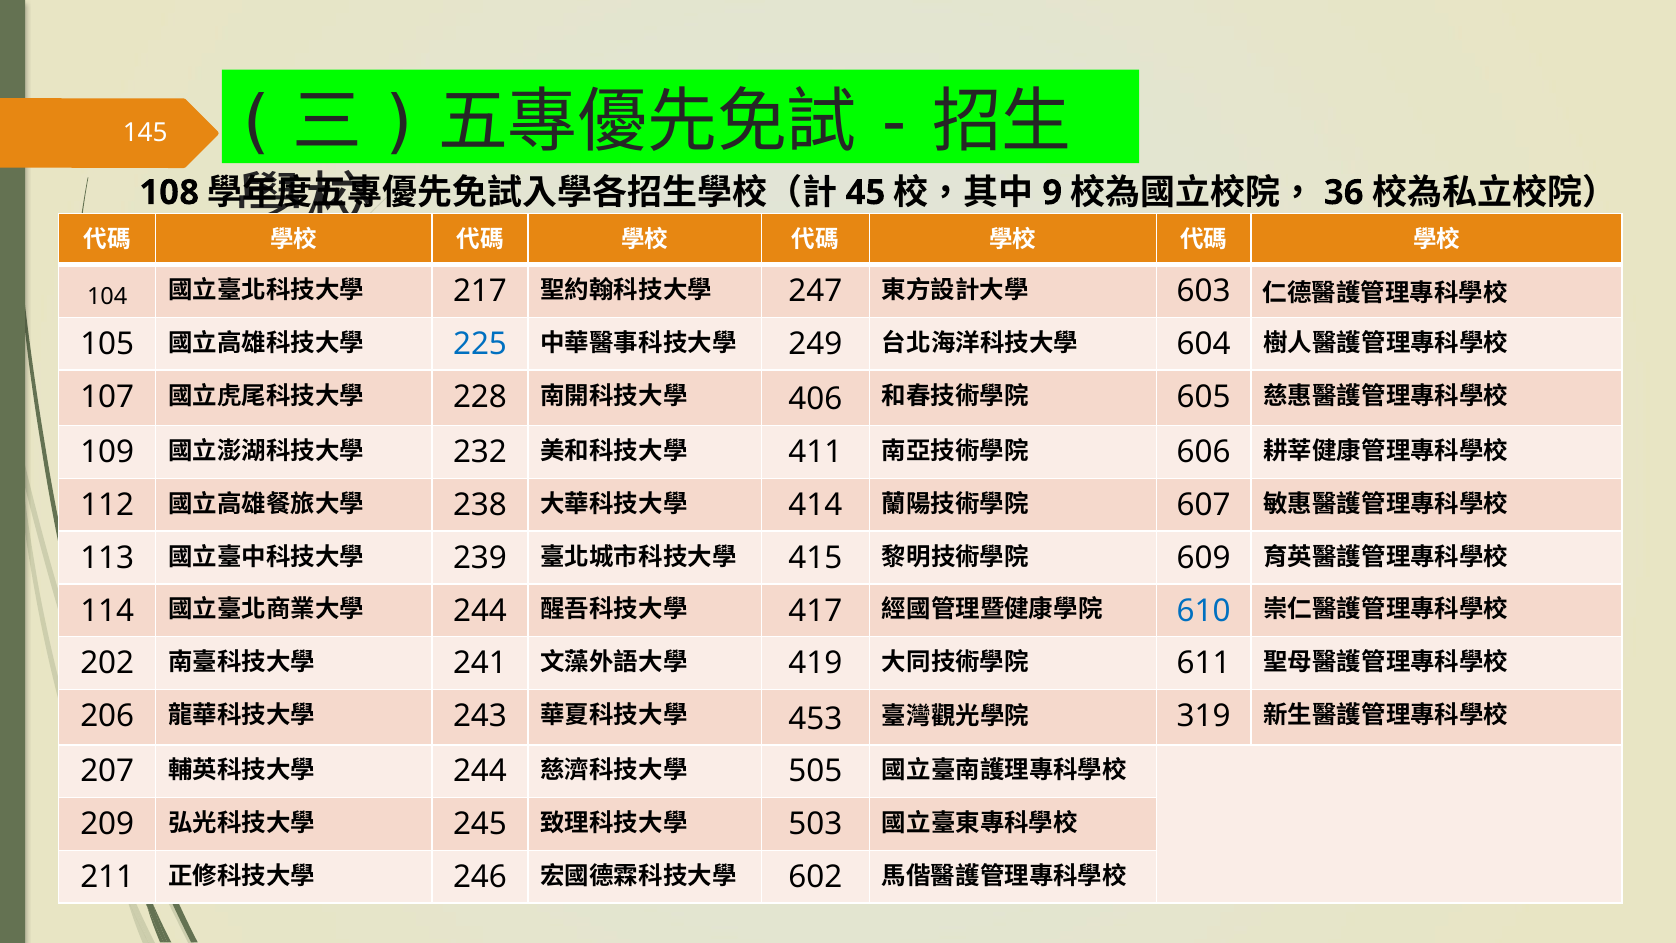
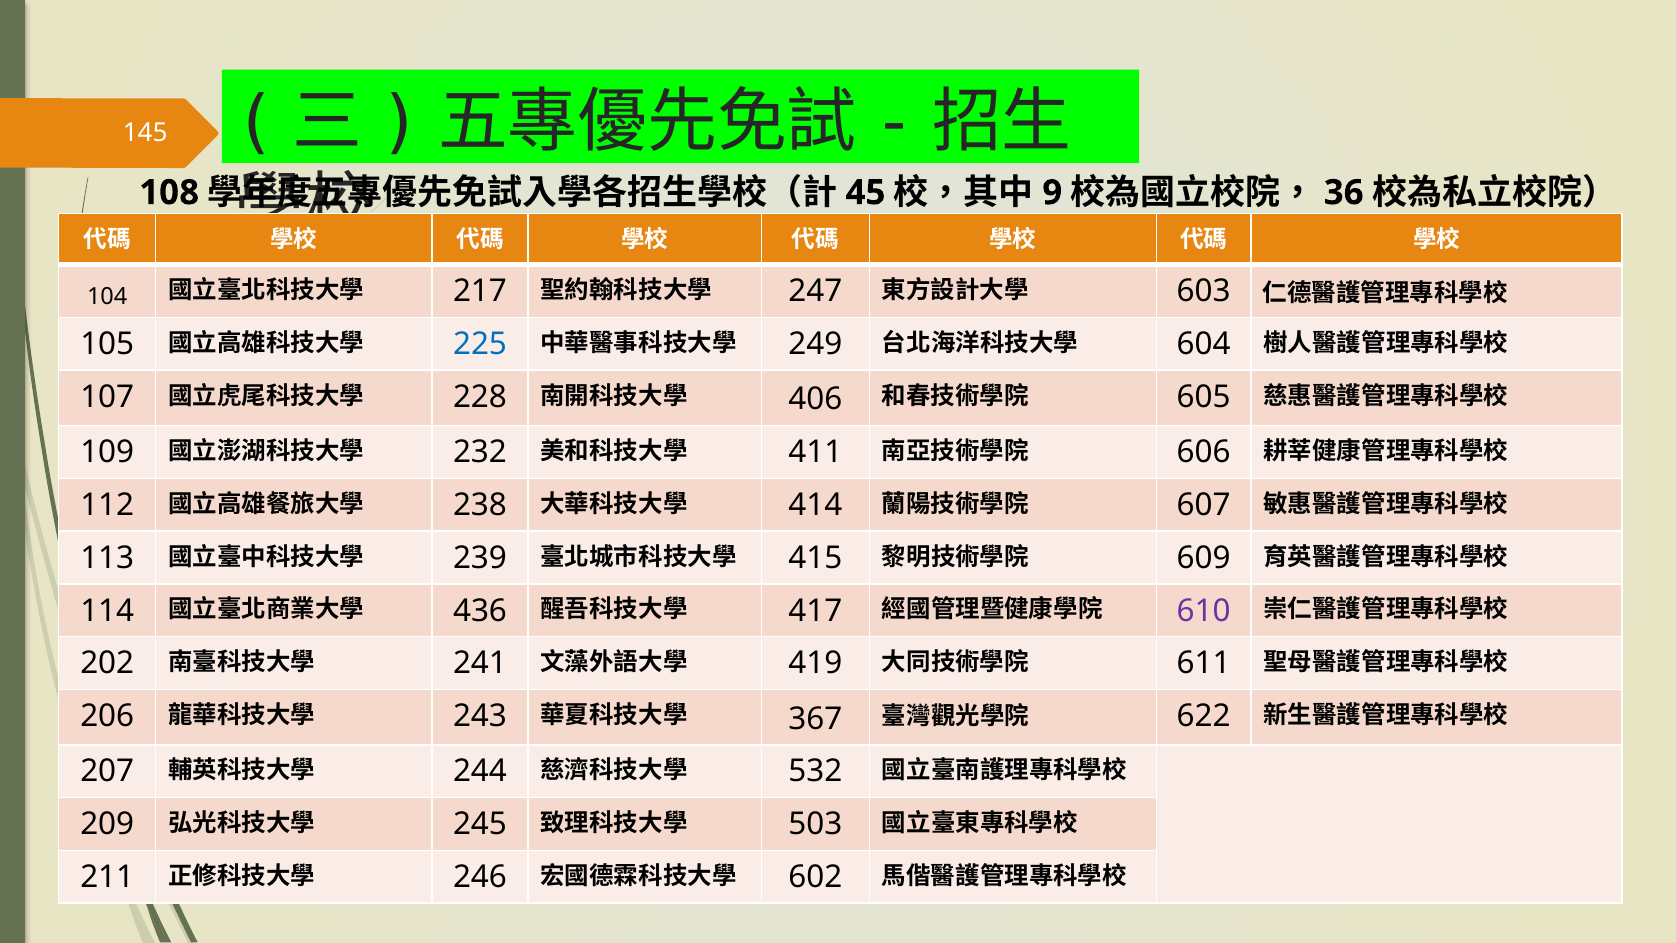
244 at (480, 611): 244 -> 436
610 colour: blue -> purple
453: 453 -> 367
319: 319 -> 622
505: 505 -> 532
